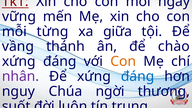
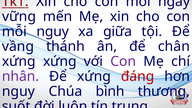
mỗi từng: từng -> nguy
chào: chào -> chân
đáng at (60, 61): đáng -> xứng
Con at (123, 61) colour: orange -> purple
đáng at (138, 76) colour: blue -> red
ngời: ngời -> bình
